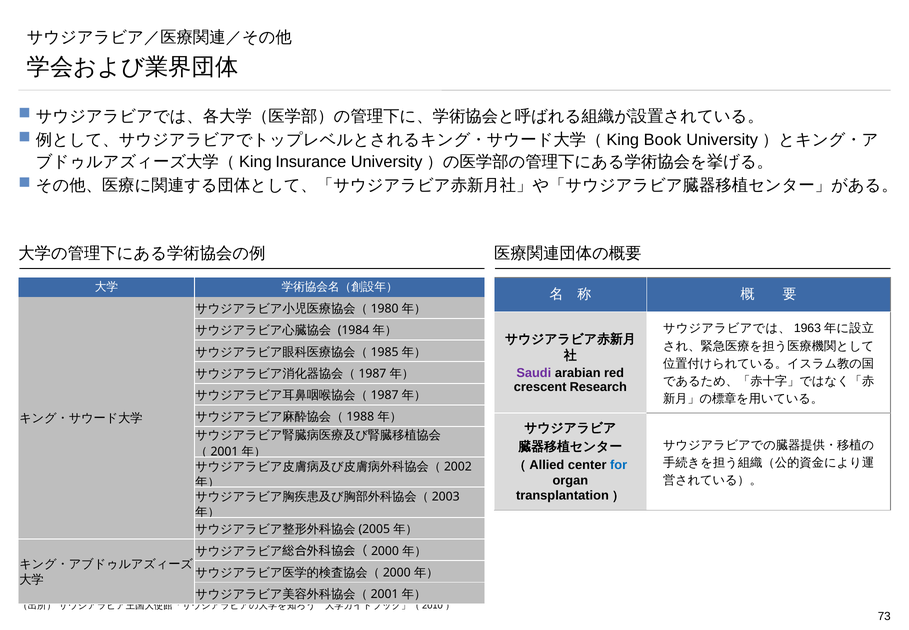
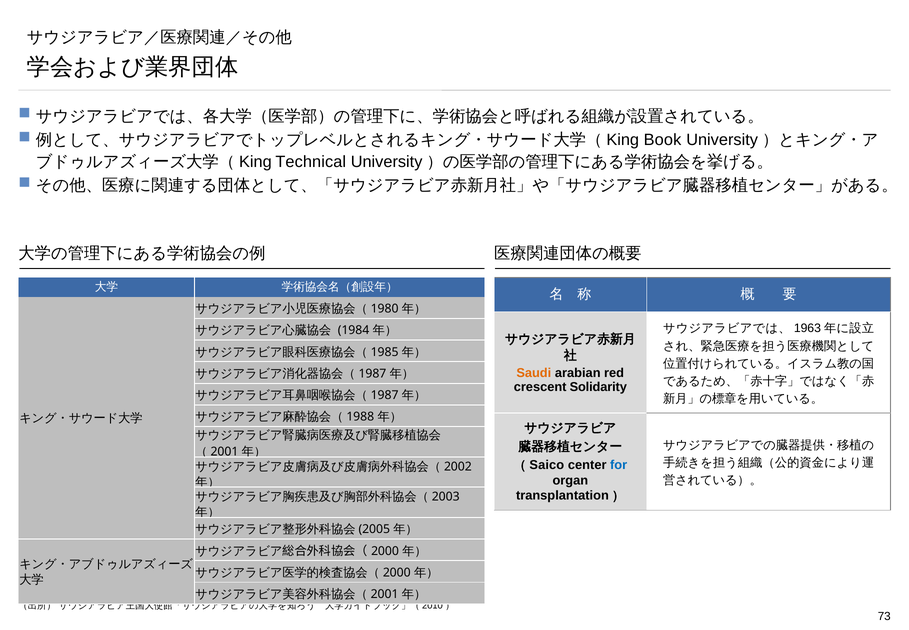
Insurance: Insurance -> Technical
Saudi colour: purple -> orange
Research: Research -> Solidarity
Allied: Allied -> Saico
